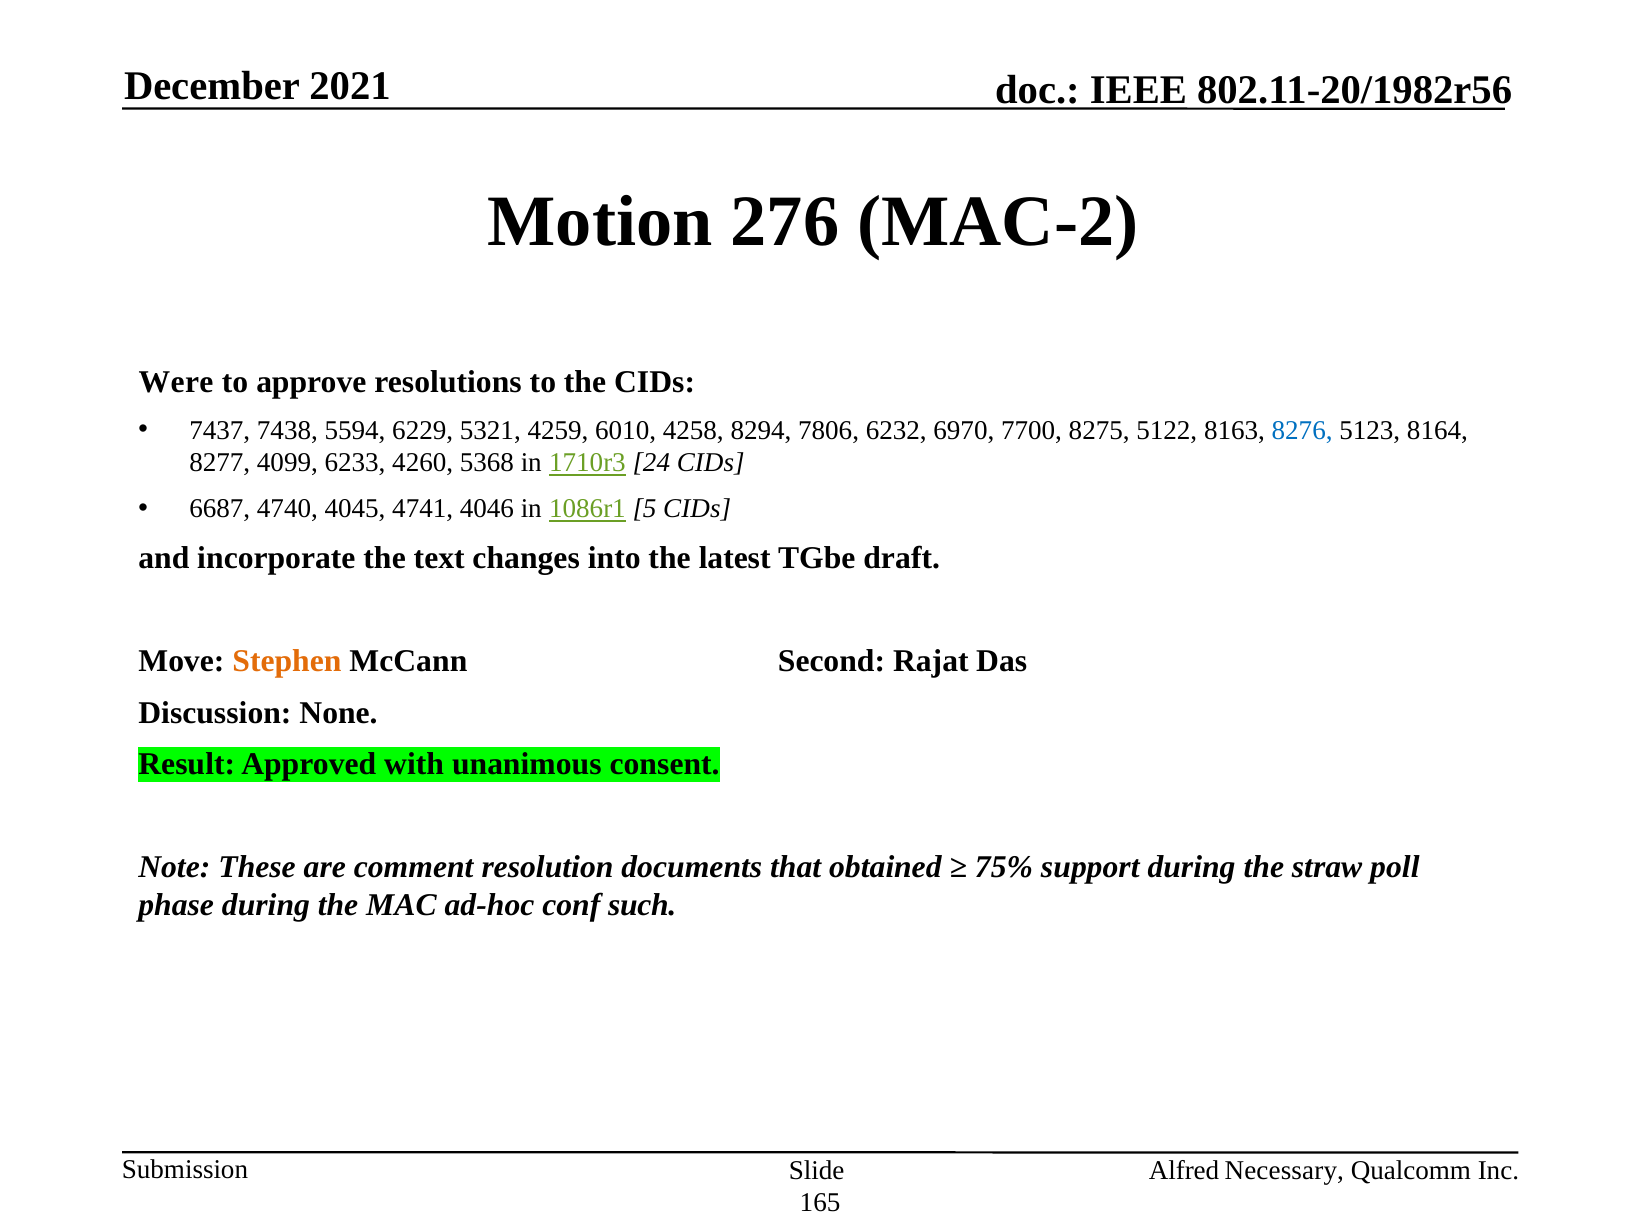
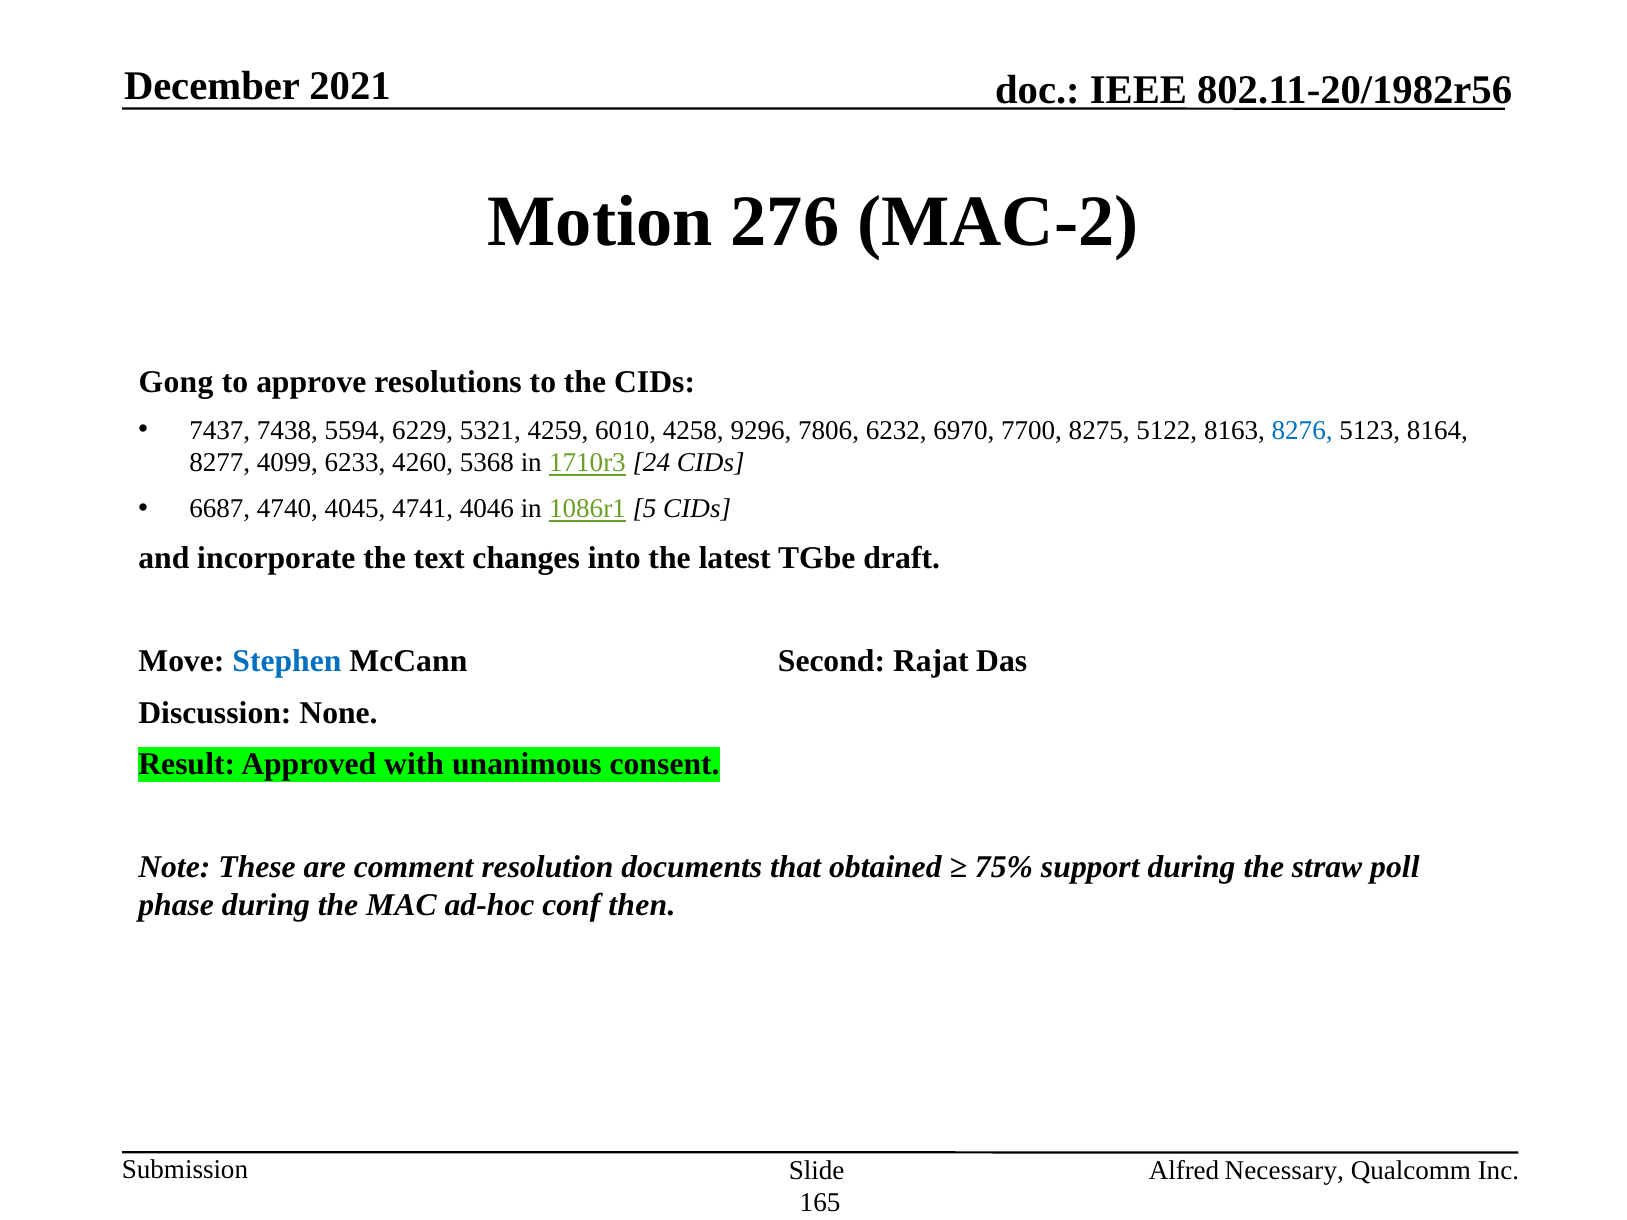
Were: Were -> Gong
8294: 8294 -> 9296
Stephen colour: orange -> blue
such: such -> then
